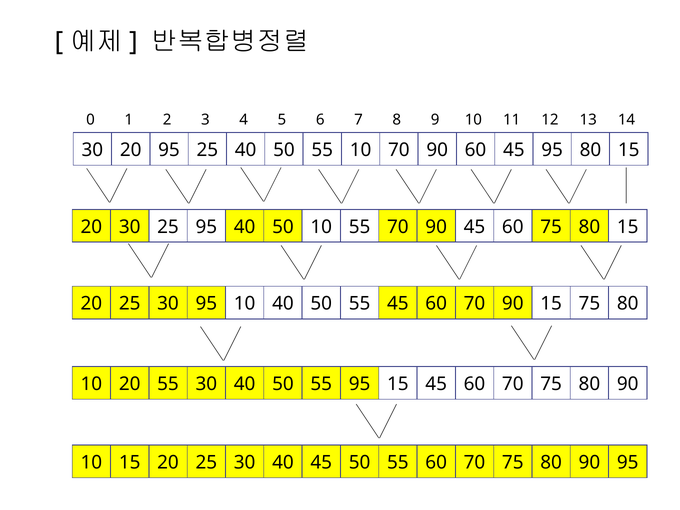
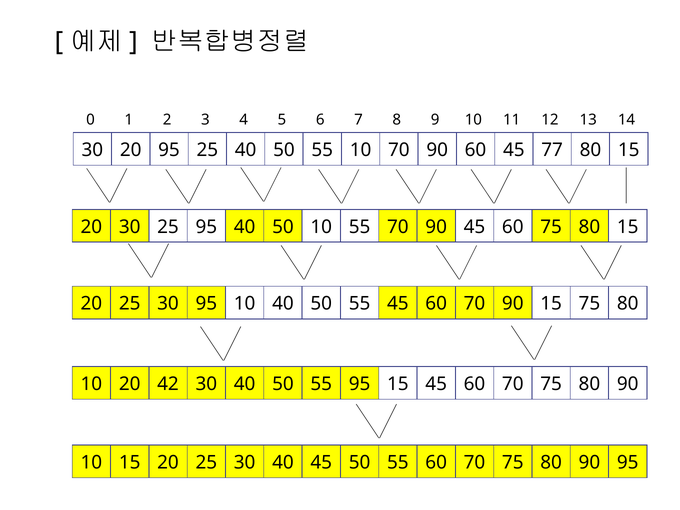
45 95: 95 -> 77
20 55: 55 -> 42
